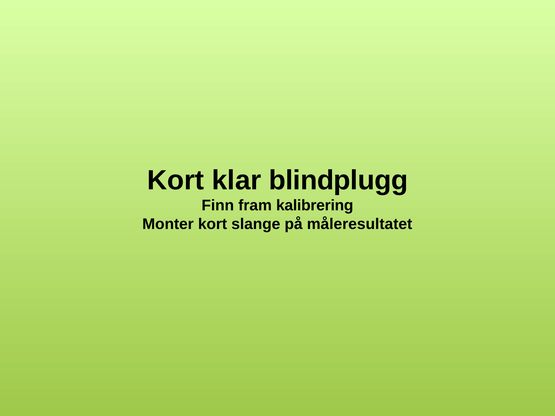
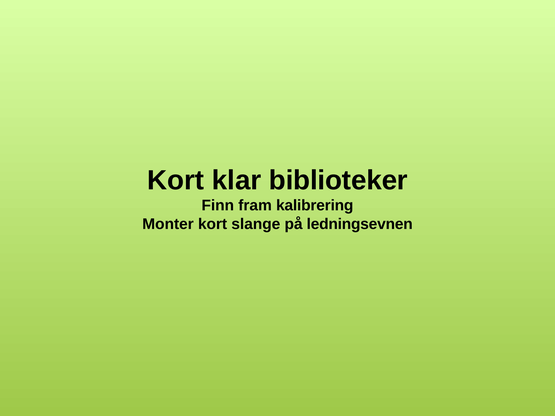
blindplugg: blindplugg -> biblioteker
måleresultatet: måleresultatet -> ledningsevnen
